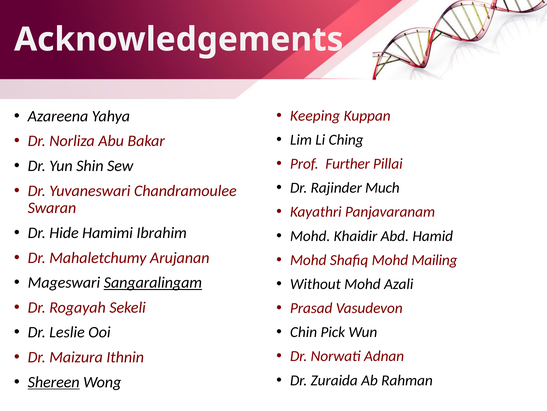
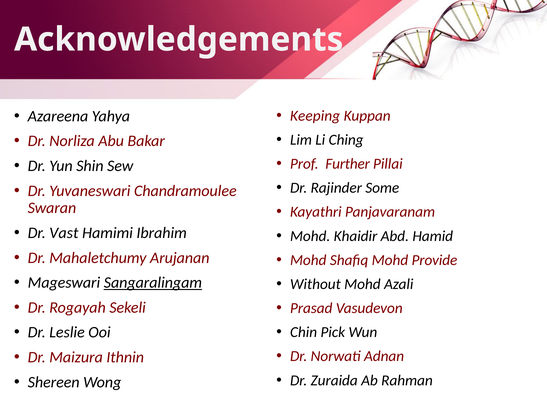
Much: Much -> Some
Hide: Hide -> Vast
Mailing: Mailing -> Provide
Shereen underline: present -> none
